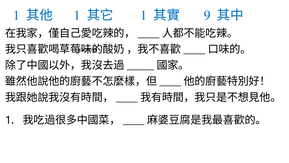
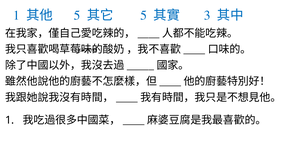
1 at (77, 15): 1 -> 5
1 at (144, 15): 1 -> 5
9: 9 -> 3
